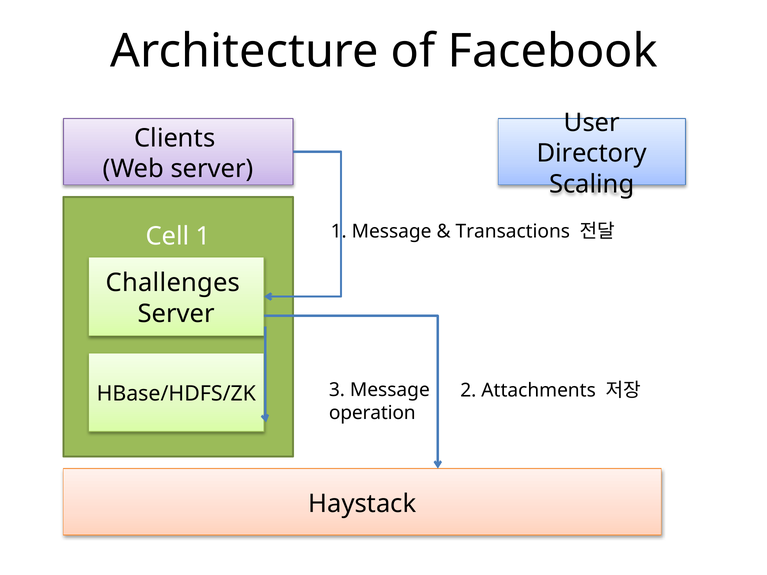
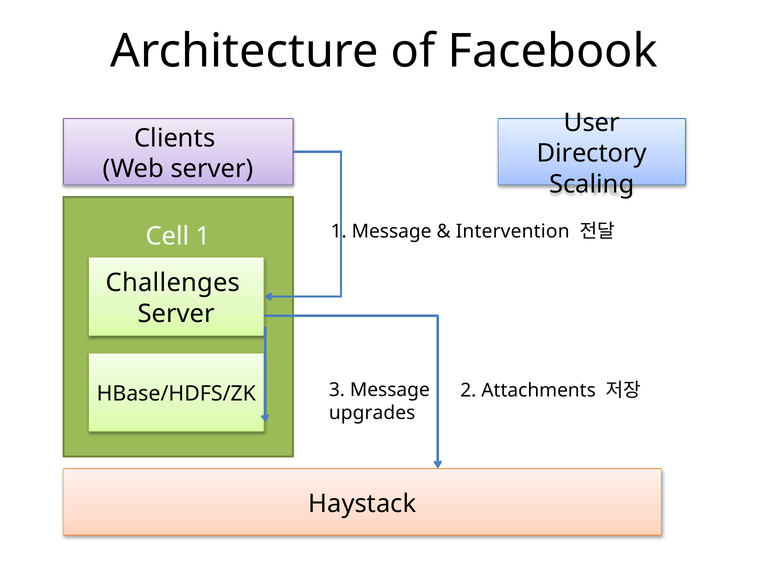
Transactions: Transactions -> Intervention
operation: operation -> upgrades
